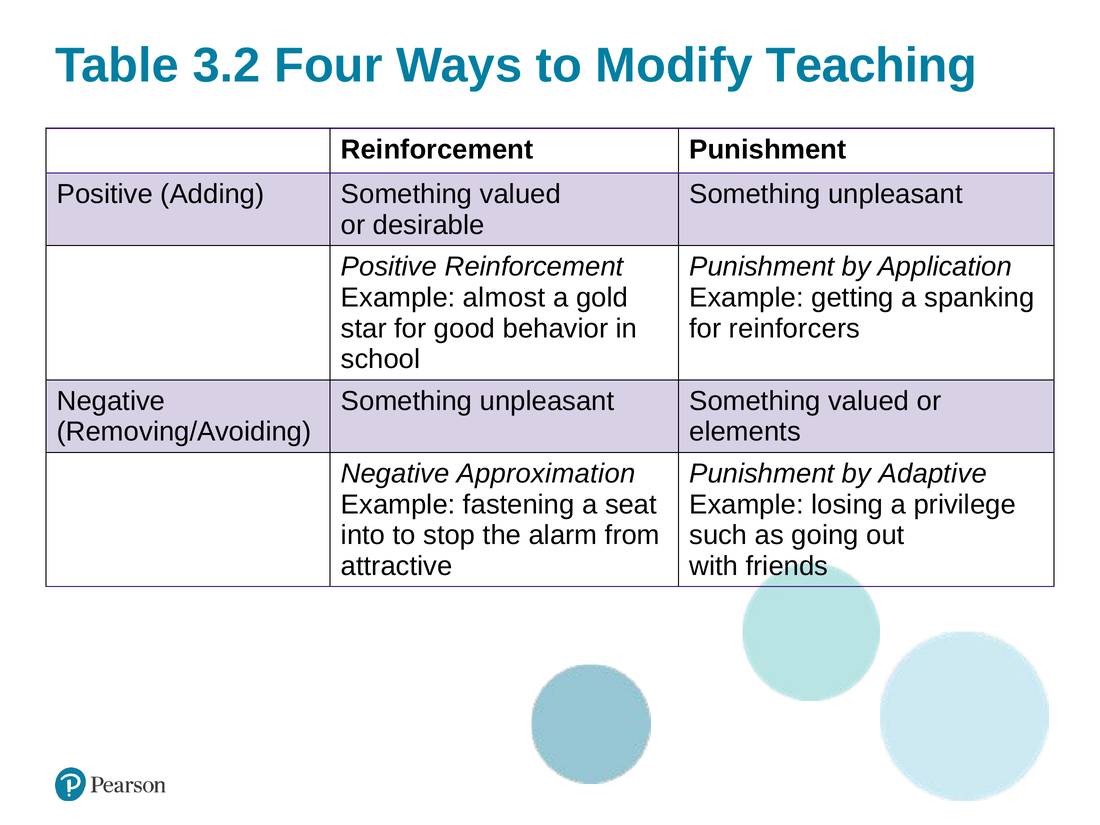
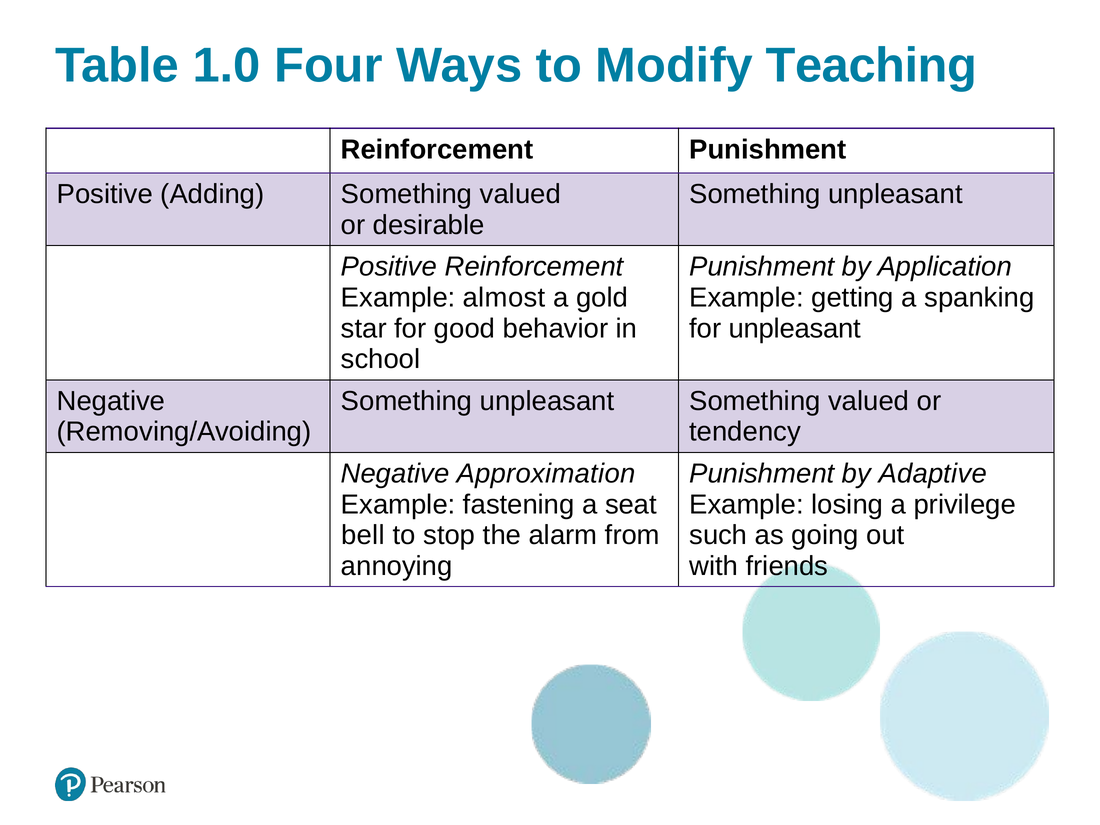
3.2: 3.2 -> 1.0
for reinforcers: reinforcers -> unpleasant
elements: elements -> tendency
into: into -> bell
attractive: attractive -> annoying
